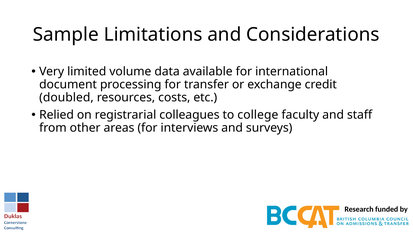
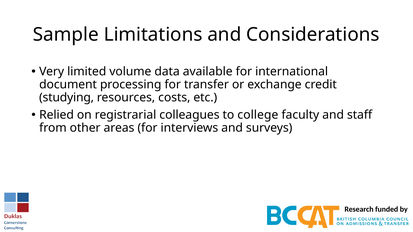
doubled: doubled -> studying
